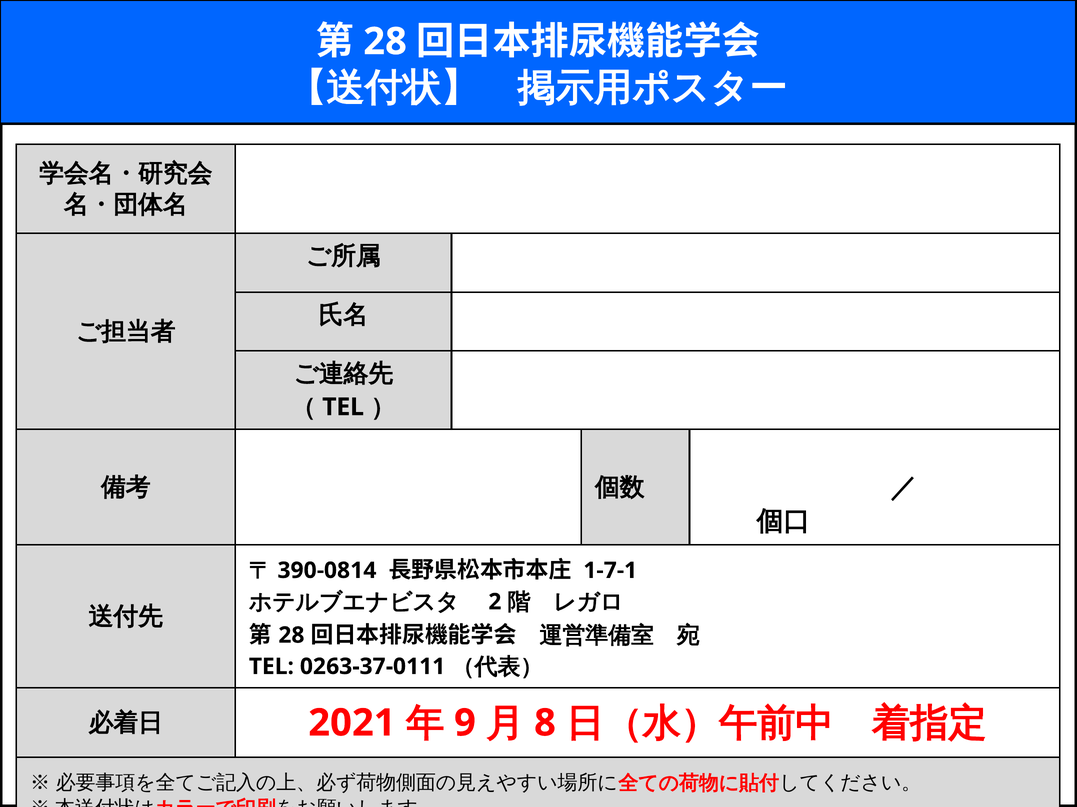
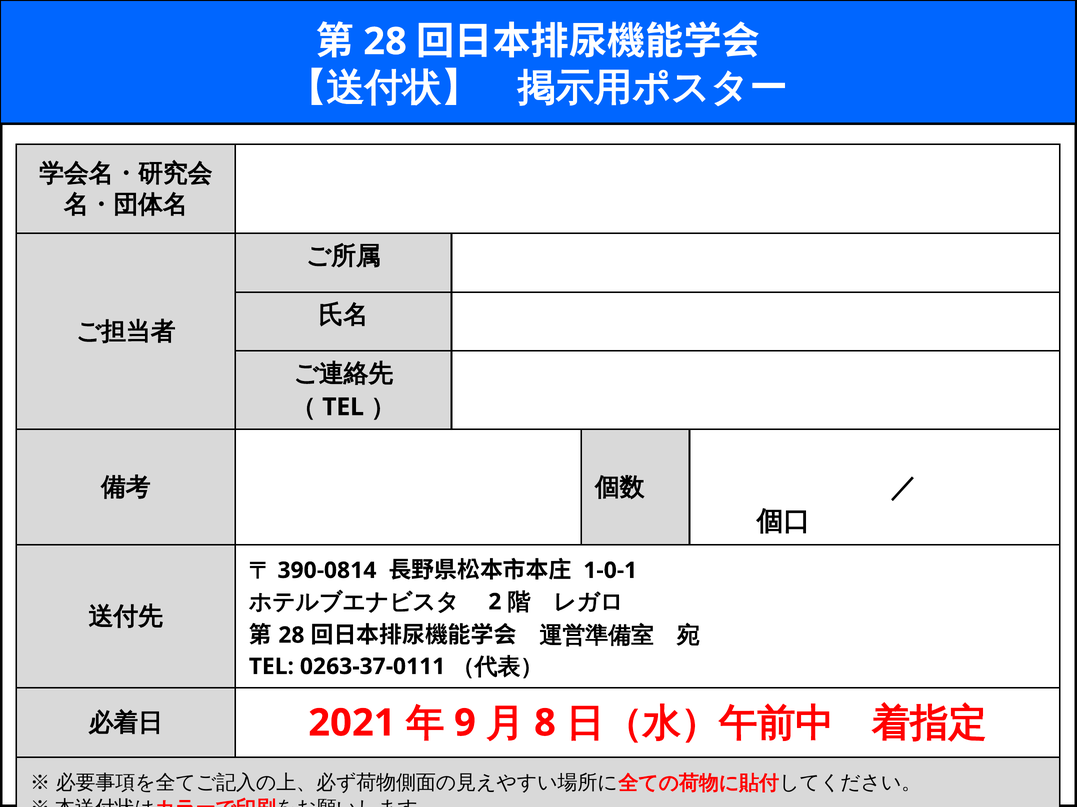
1-7-1: 1-7-1 -> 1-0-1
